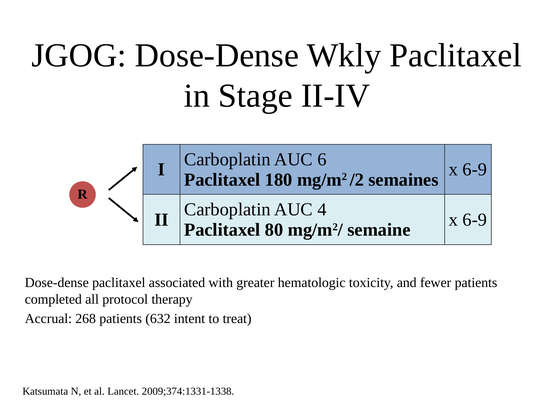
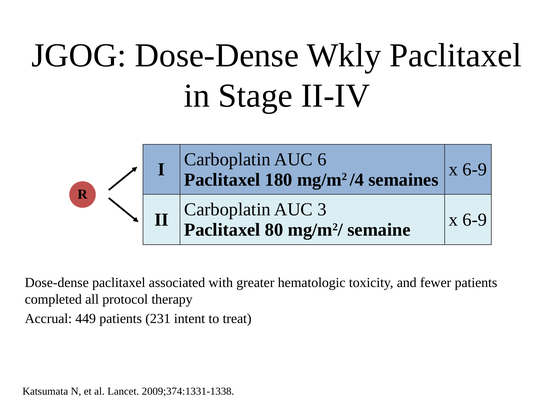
/2: /2 -> /4
4: 4 -> 3
268: 268 -> 449
632: 632 -> 231
